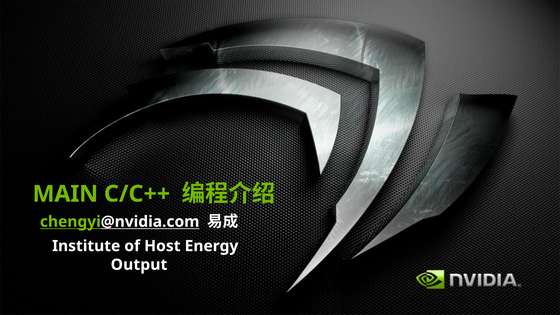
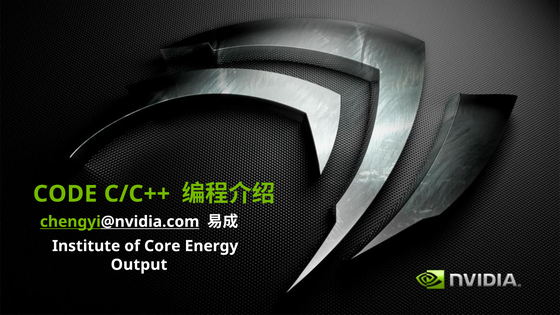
MAIN: MAIN -> CODE
Host: Host -> Core
